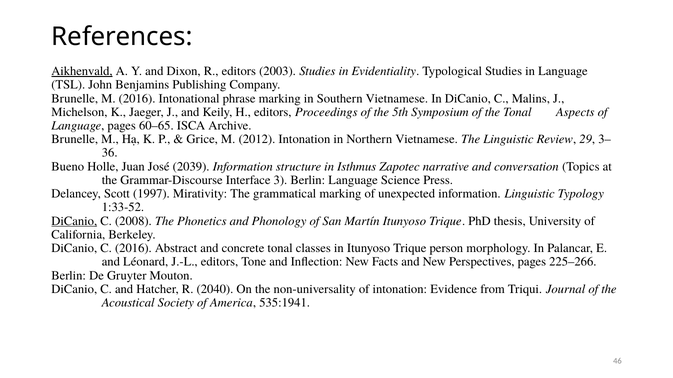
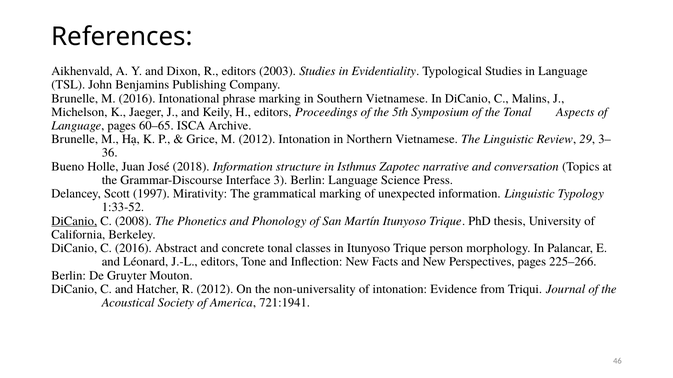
Aikhenvald underline: present -> none
2039: 2039 -> 2018
R 2040: 2040 -> 2012
535:1941: 535:1941 -> 721:1941
